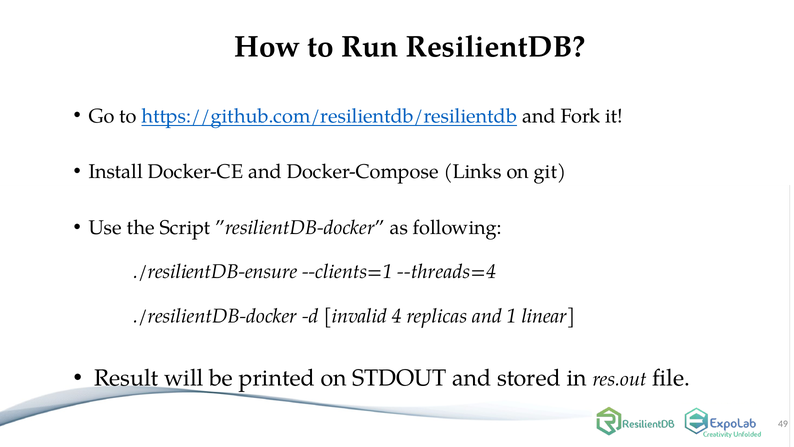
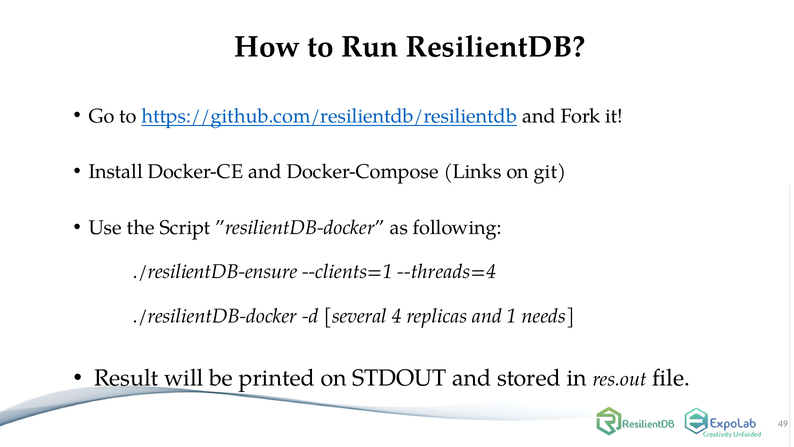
invalid: invalid -> several
linear: linear -> needs
